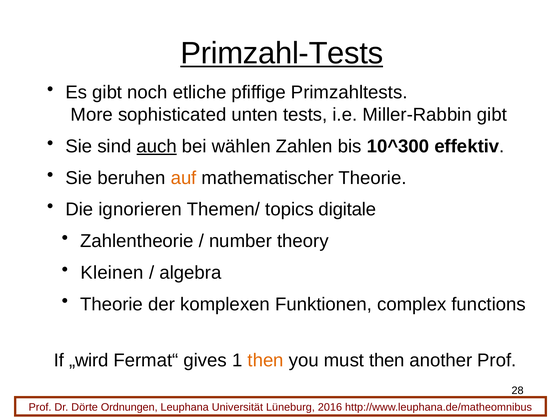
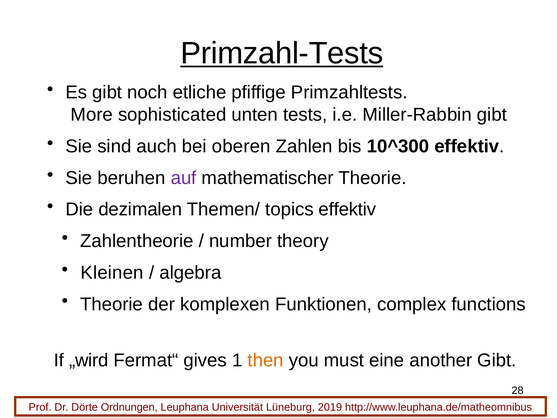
auch underline: present -> none
wählen: wählen -> oberen
auf colour: orange -> purple
ignorieren: ignorieren -> dezimalen
topics digitale: digitale -> effektiv
must then: then -> eine
another Prof: Prof -> Gibt
2016: 2016 -> 2019
